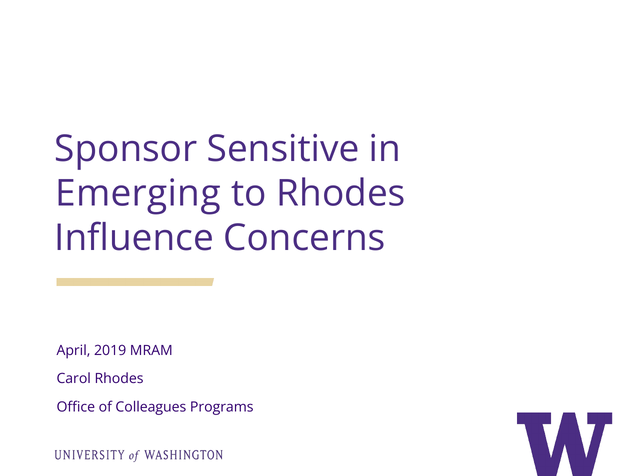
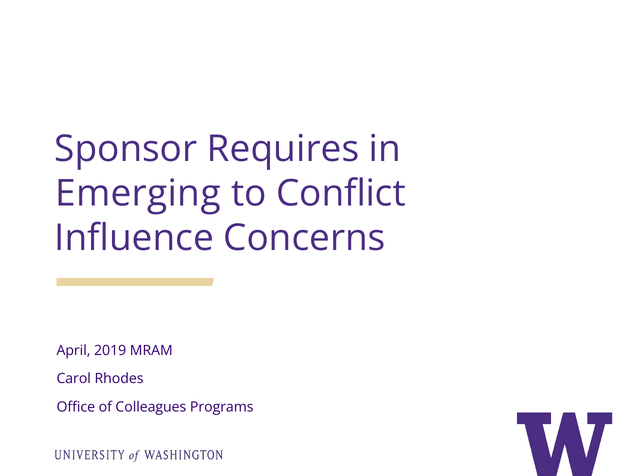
Sensitive: Sensitive -> Requires
to Rhodes: Rhodes -> Conflict
